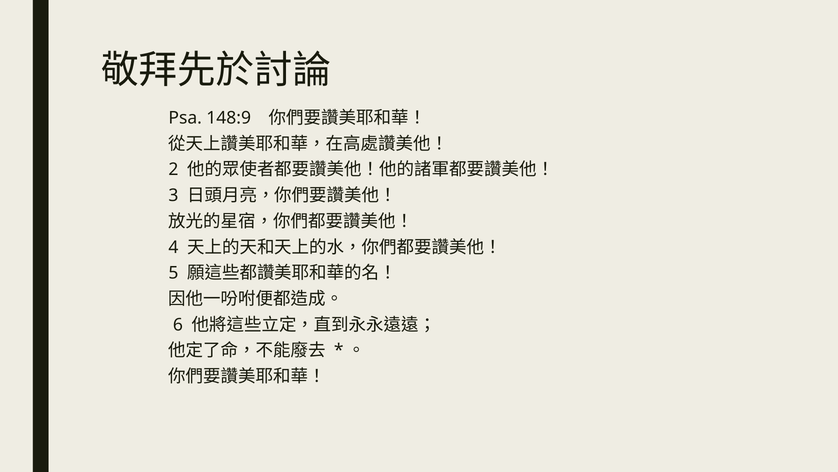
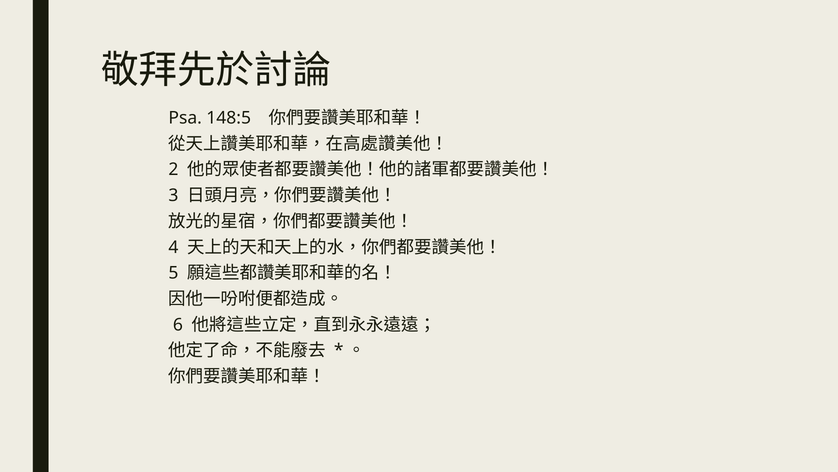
148:9: 148:9 -> 148:5
